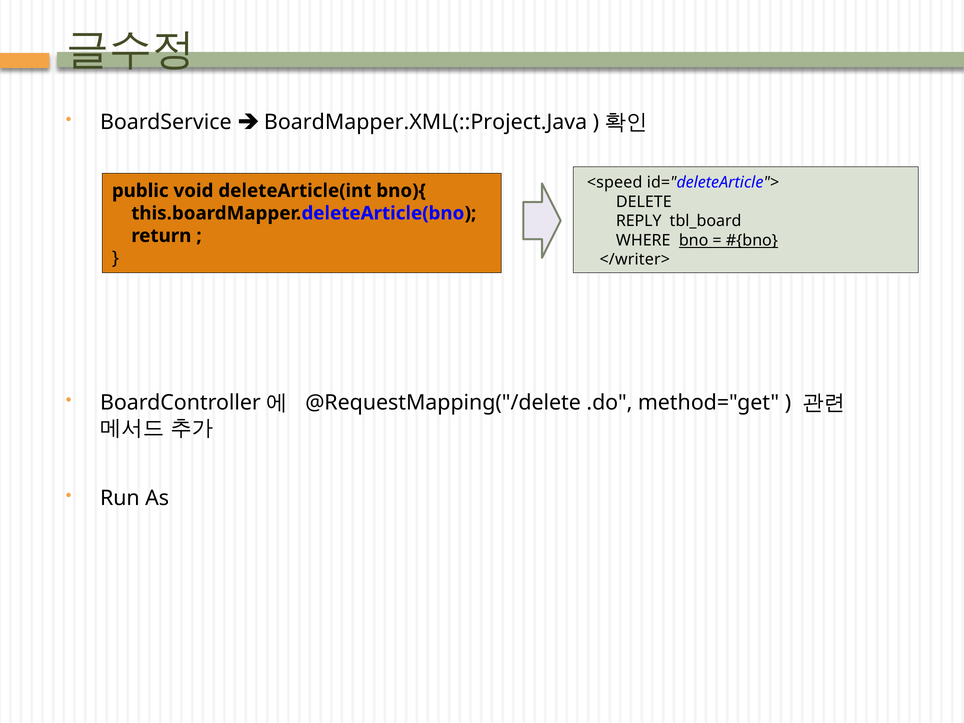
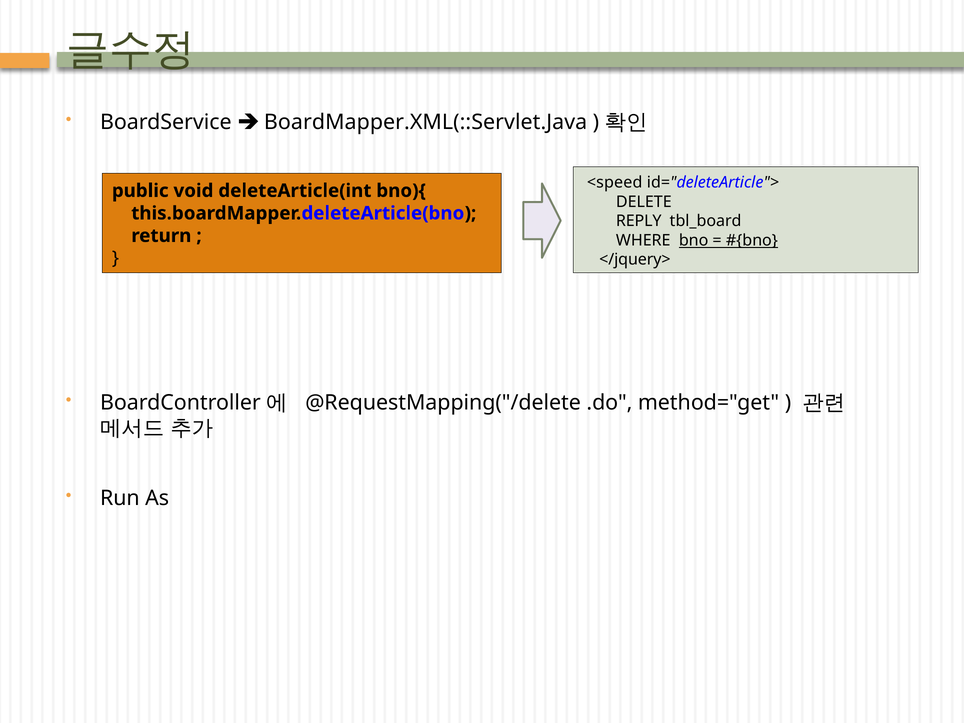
BoardMapper.XML(::Project.Java: BoardMapper.XML(::Project.Java -> BoardMapper.XML(::Servlet.Java
</writer>: </writer> -> </jquery>
